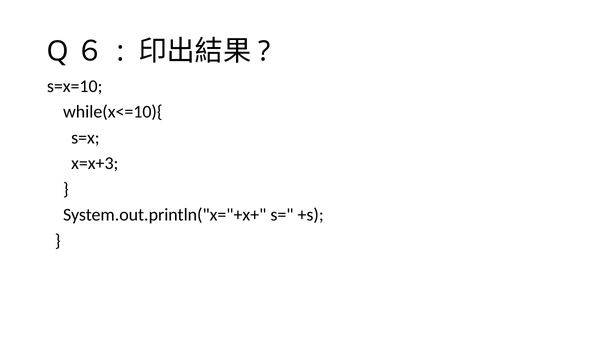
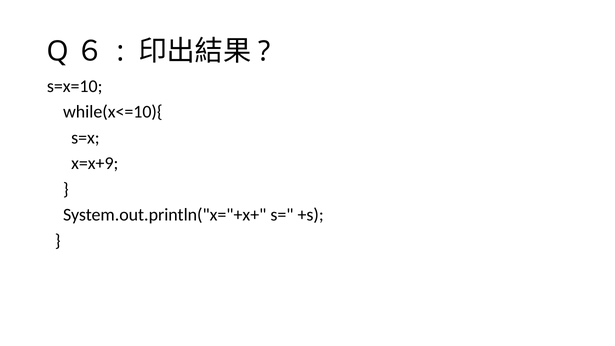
x=x+3: x=x+3 -> x=x+9
